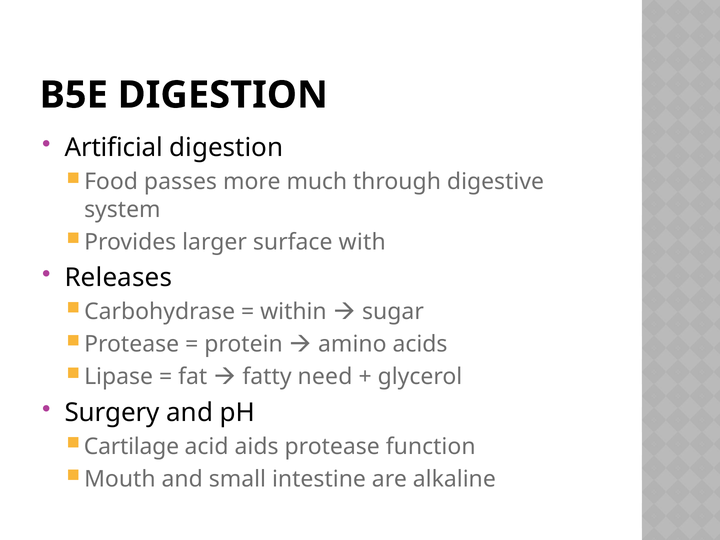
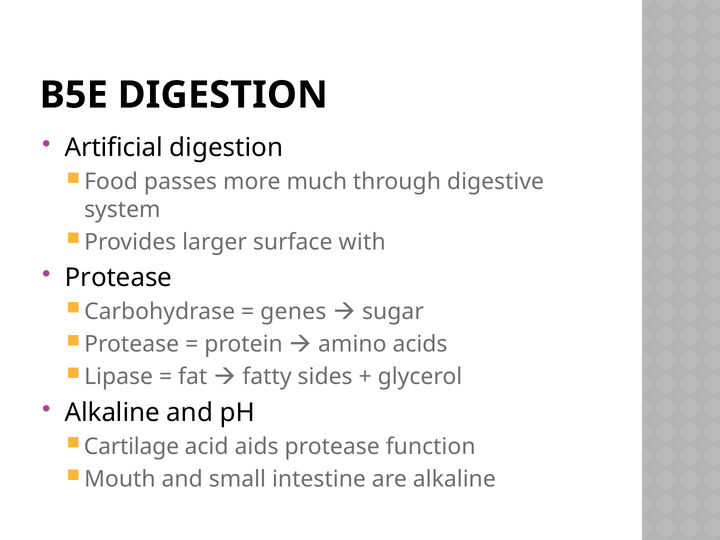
Releases at (118, 278): Releases -> Protease
within: within -> genes
need: need -> sides
Surgery at (112, 413): Surgery -> Alkaline
